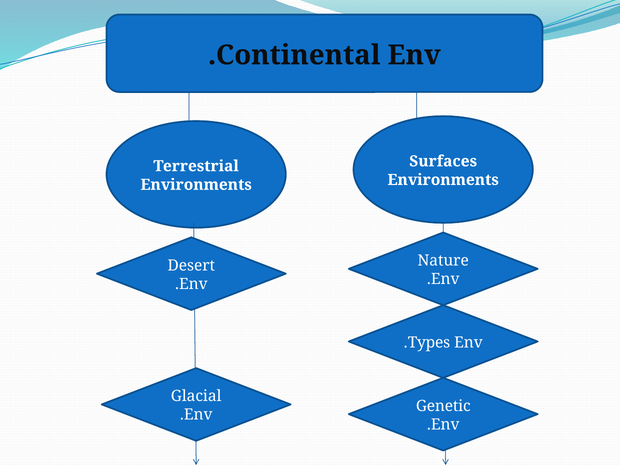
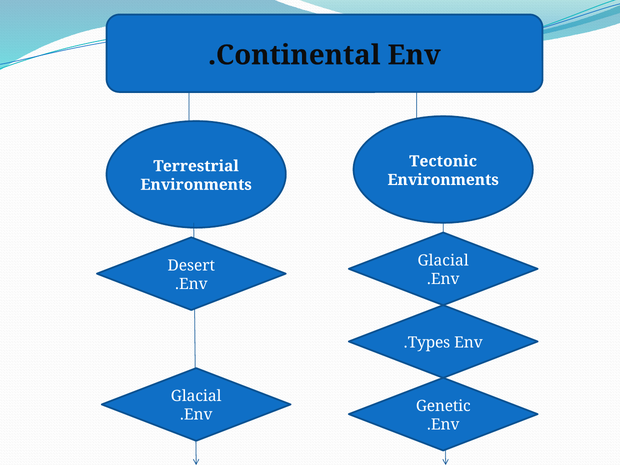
Surfaces: Surfaces -> Tectonic
Nature at (443, 261): Nature -> Glacial
